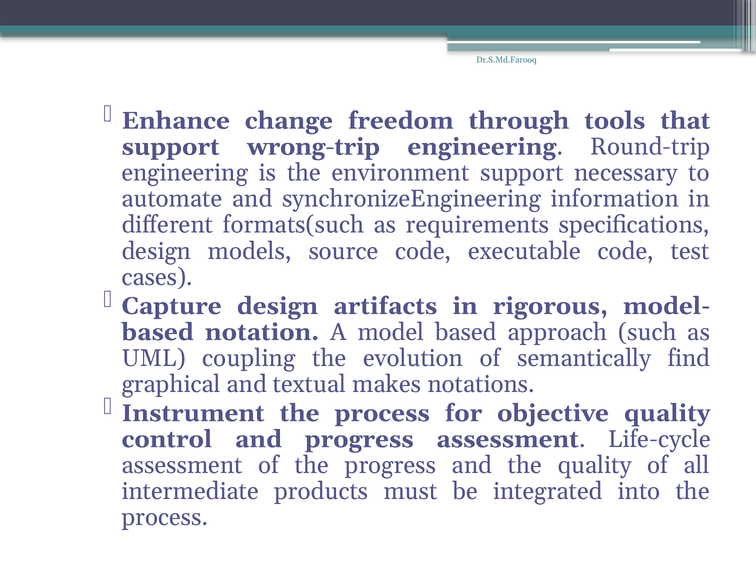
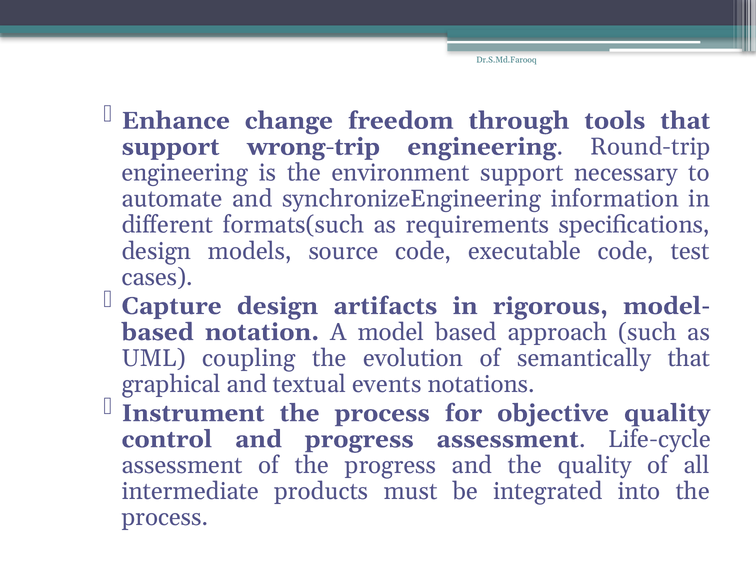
semantically find: find -> that
makes: makes -> events
